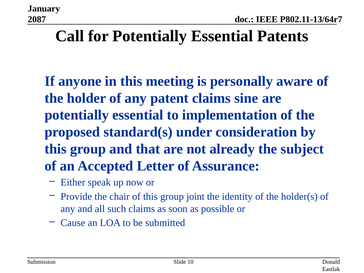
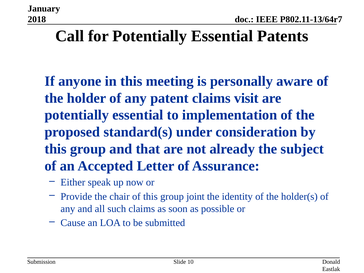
2087: 2087 -> 2018
sine: sine -> visit
